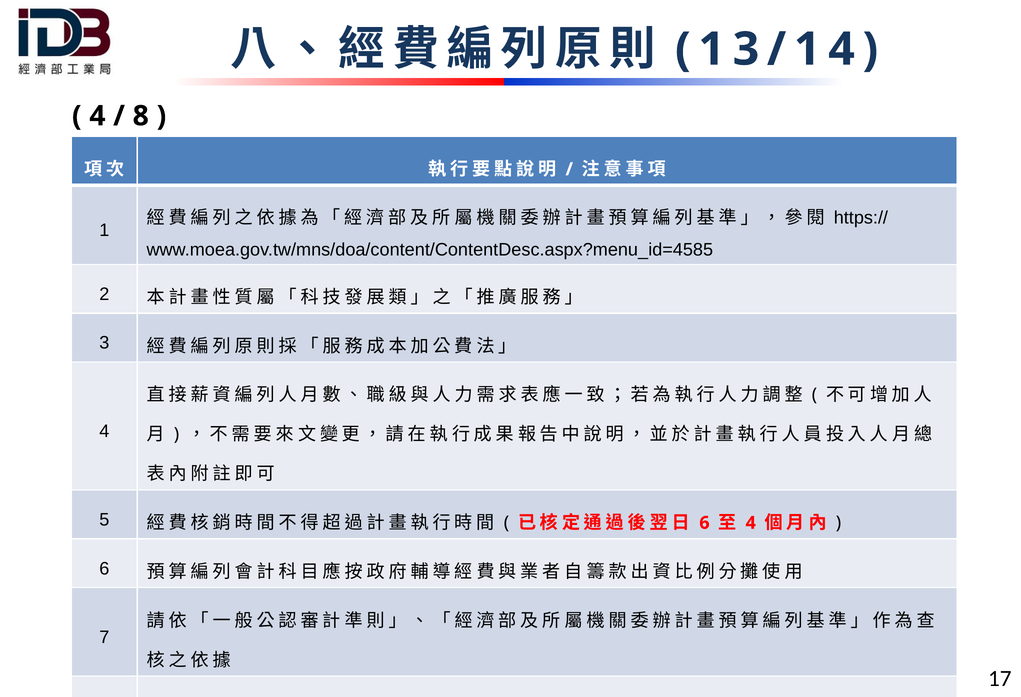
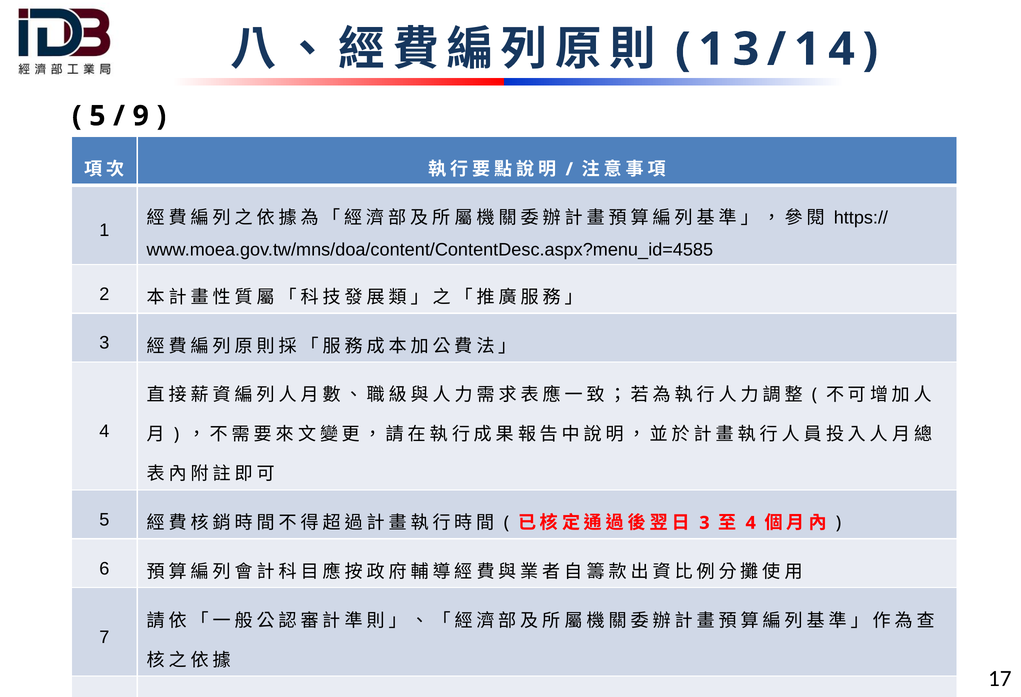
4 at (97, 116): 4 -> 5
8 at (141, 116): 8 -> 9
6 at (704, 523): 6 -> 3
